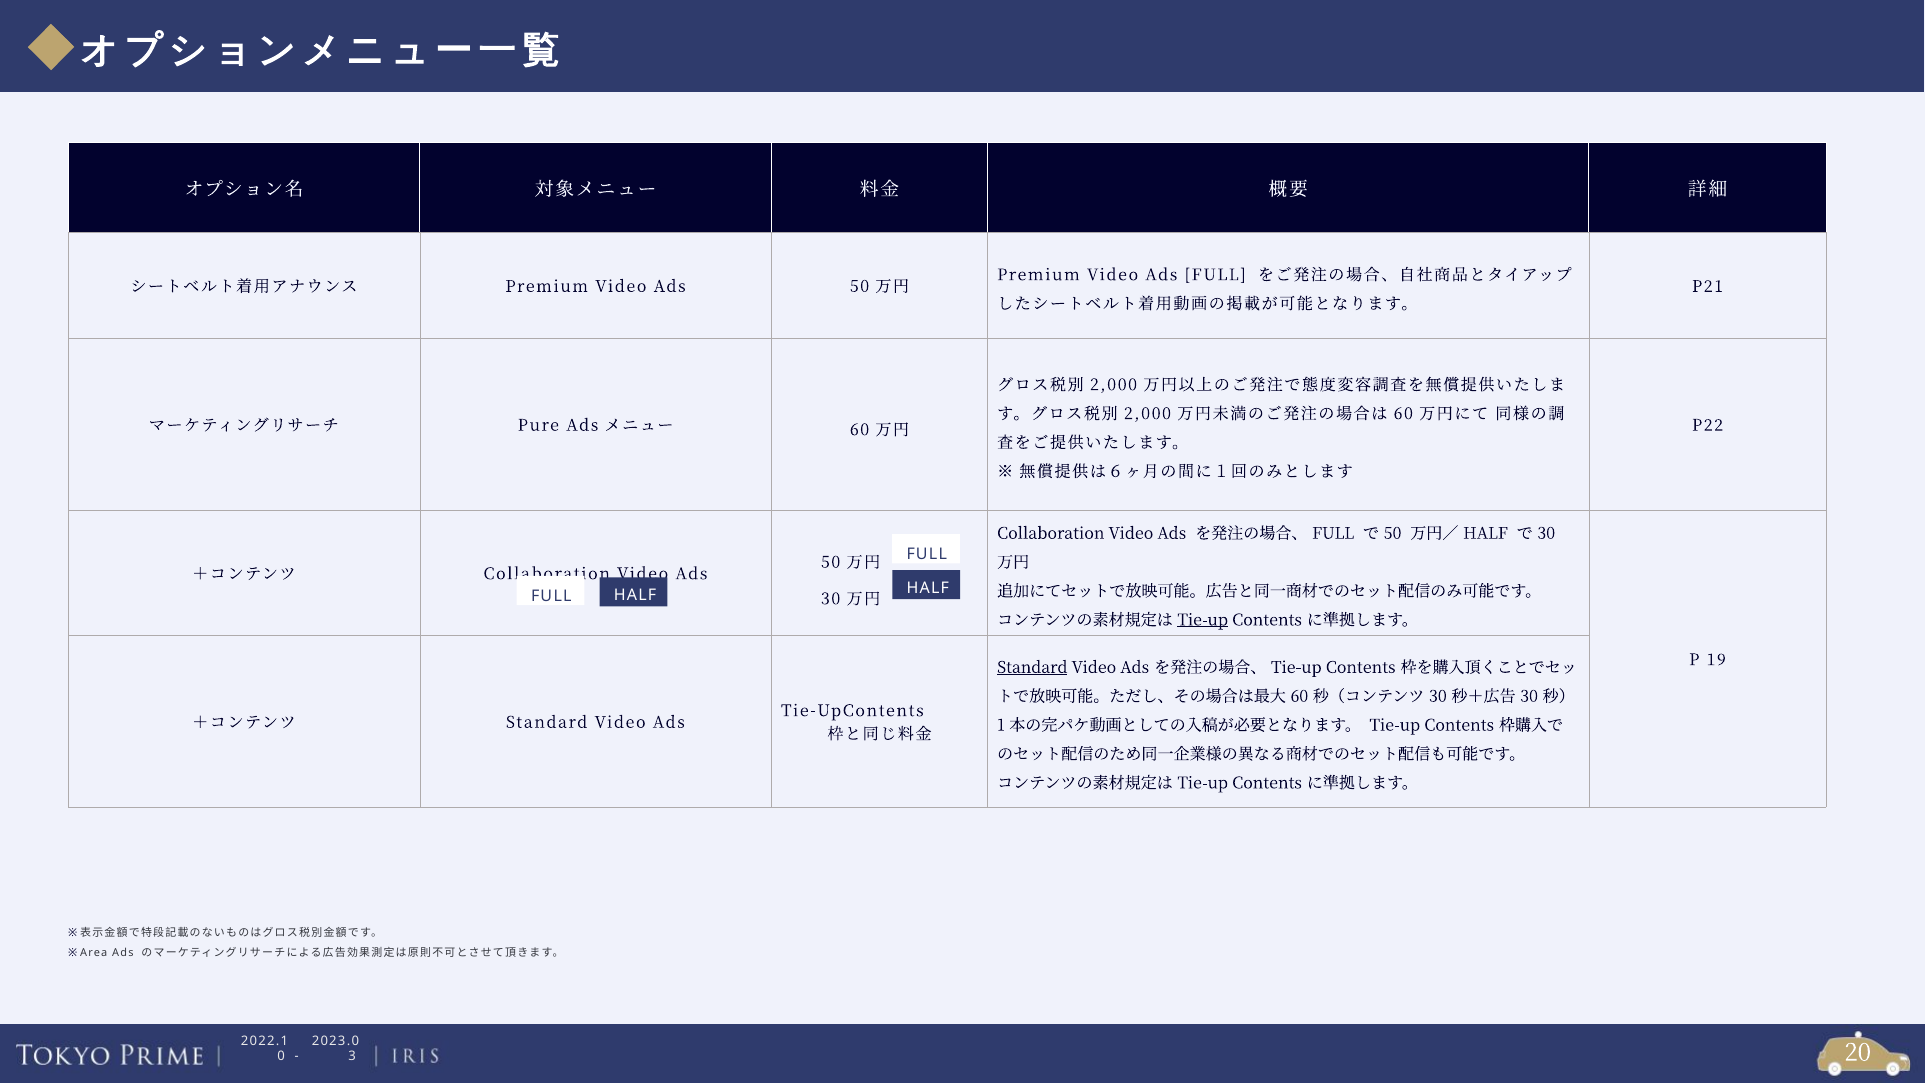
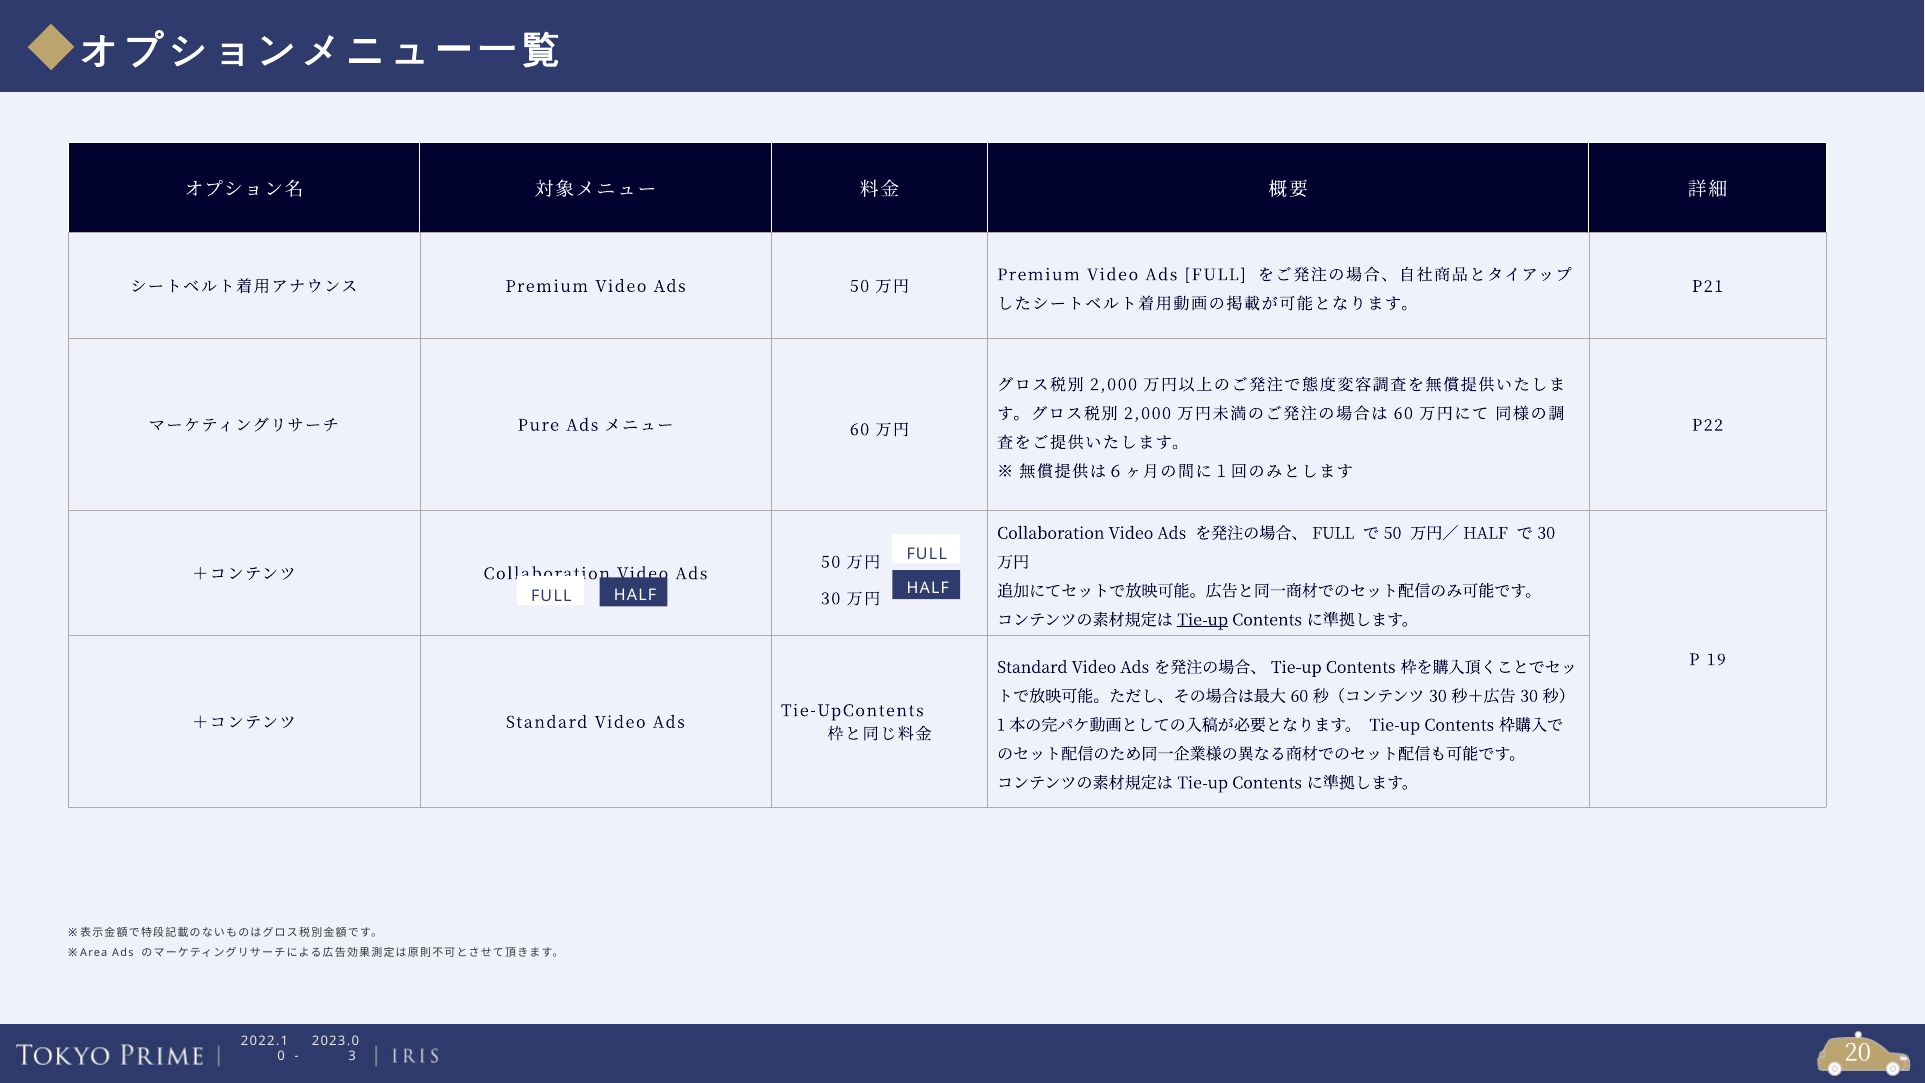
Standard at (1032, 667) underline: present -> none
